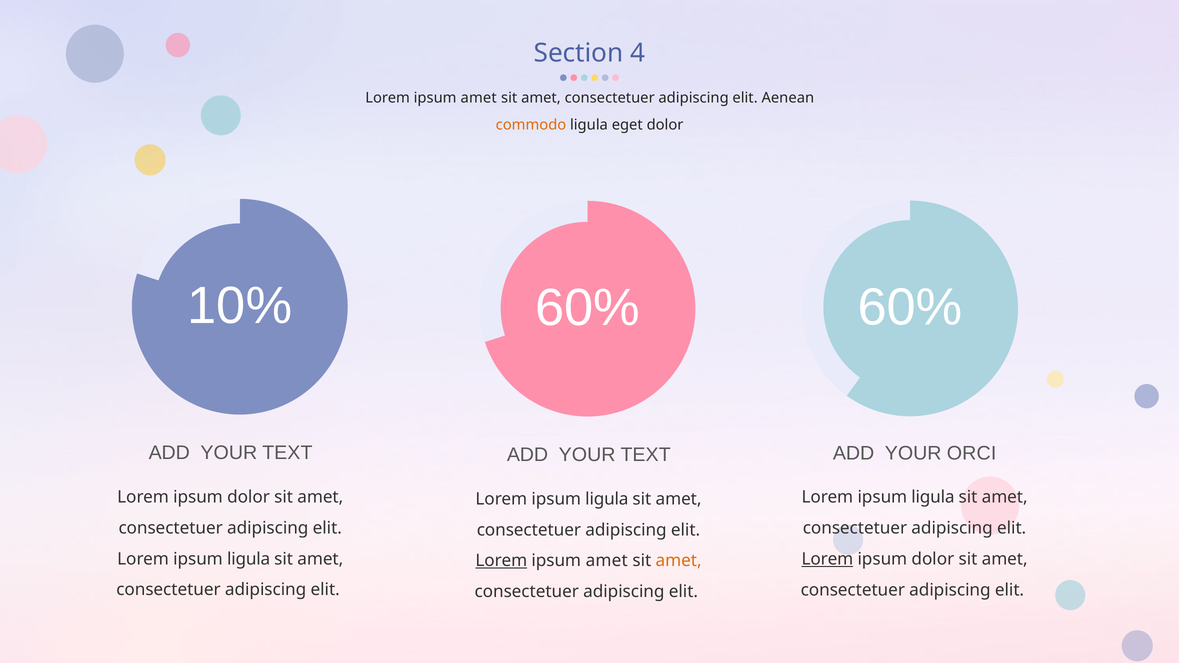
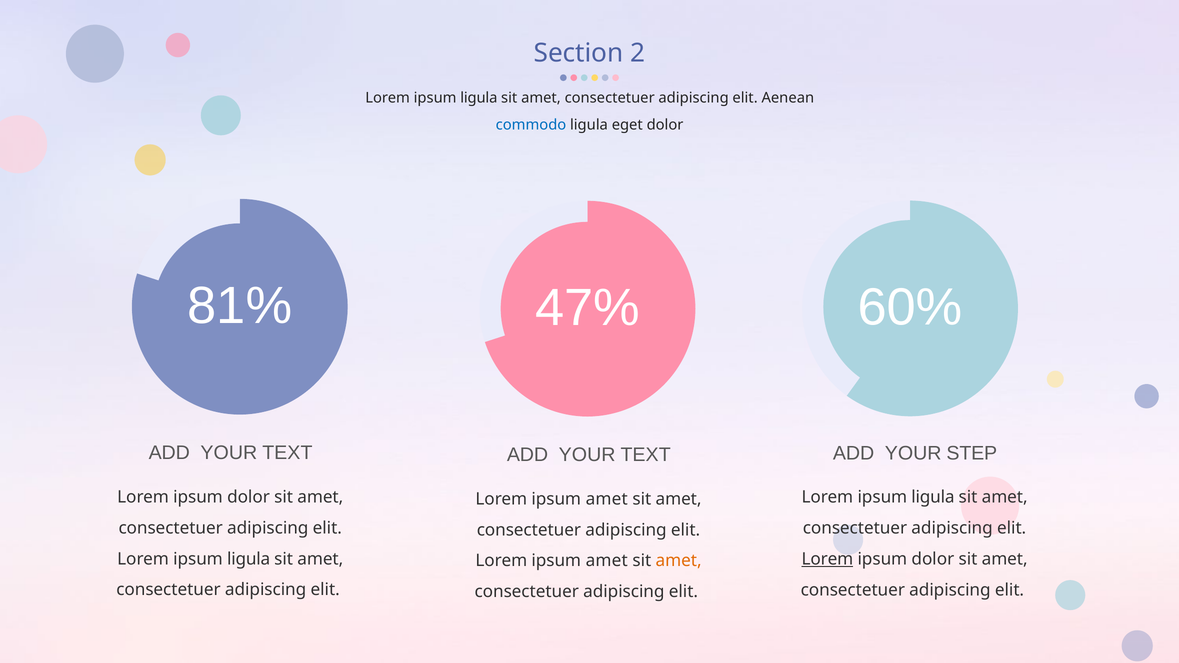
4: 4 -> 2
amet at (479, 98): amet -> ligula
commodo colour: orange -> blue
10%: 10% -> 81%
60% at (587, 308): 60% -> 47%
ORCI: ORCI -> STEP
ligula at (607, 499): ligula -> amet
Lorem at (501, 561) underline: present -> none
